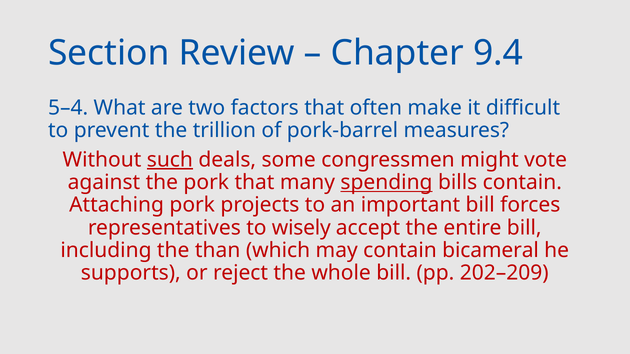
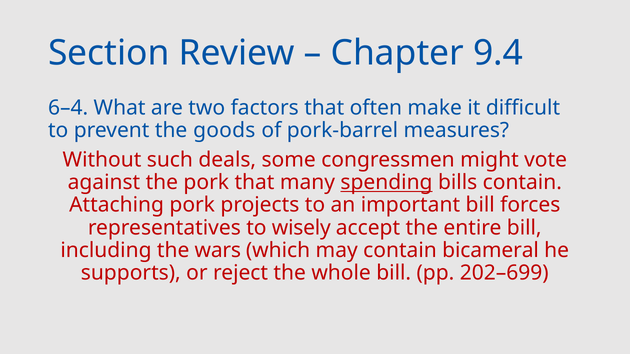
5–4: 5–4 -> 6–4
trillion: trillion -> goods
such underline: present -> none
than: than -> wars
202–209: 202–209 -> 202–699
